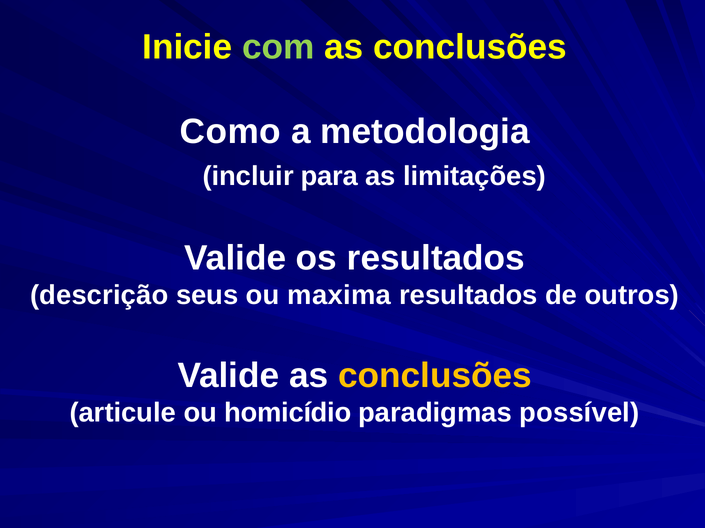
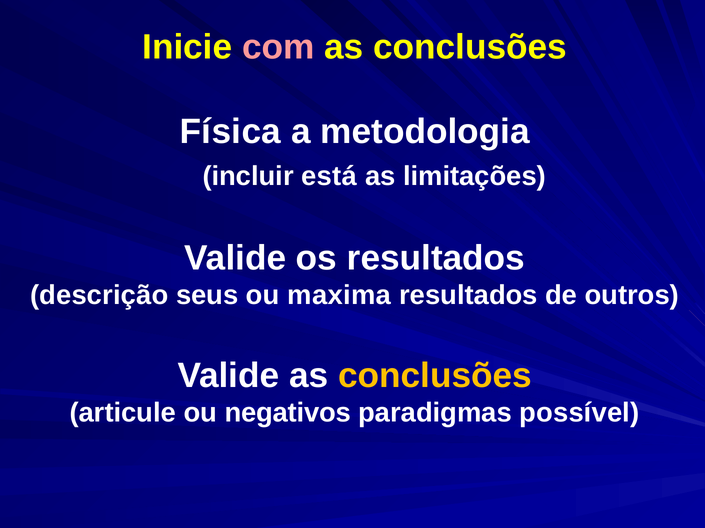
com colour: light green -> pink
Como: Como -> Física
para: para -> está
homicídio: homicídio -> negativos
